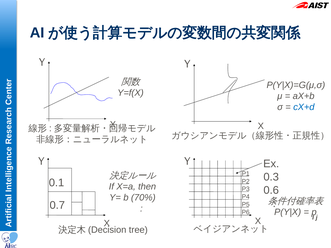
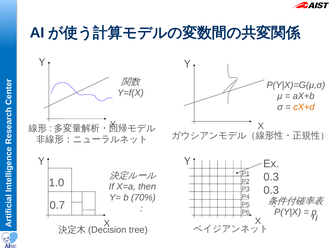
cX+d colour: blue -> orange
0.1: 0.1 -> 1.0
0.6 at (271, 190): 0.6 -> 0.3
